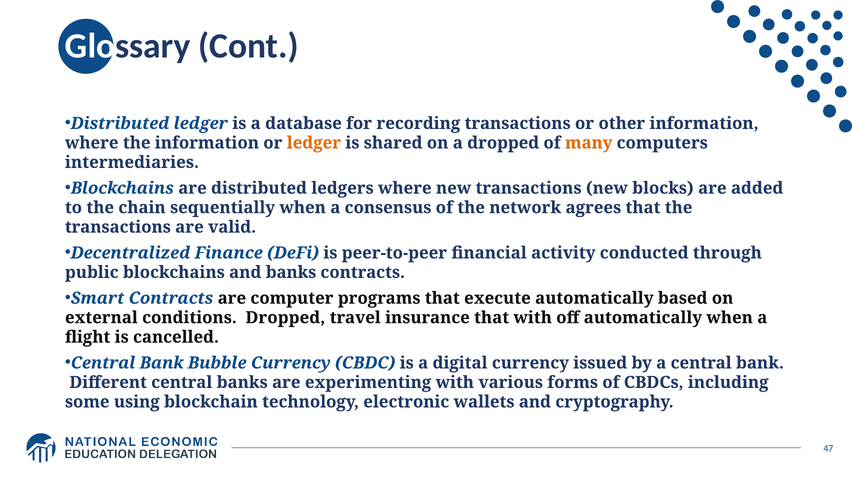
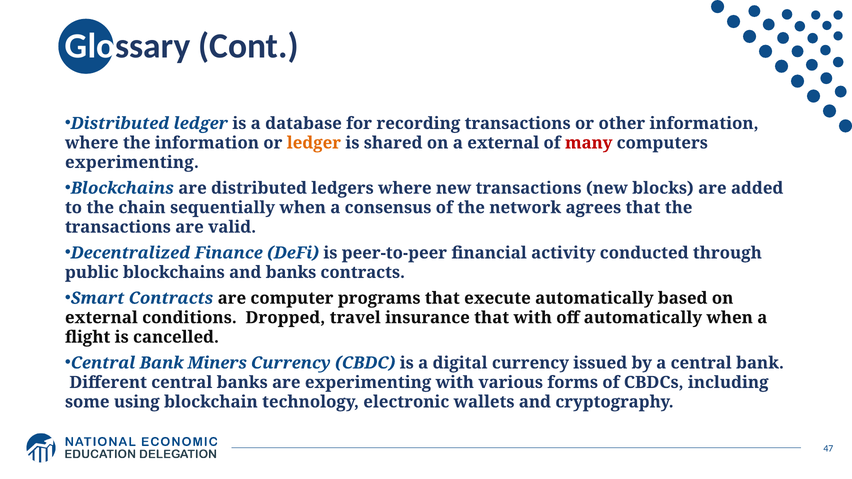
a dropped: dropped -> external
many colour: orange -> red
intermediaries at (132, 162): intermediaries -> experimenting
Bubble: Bubble -> Miners
